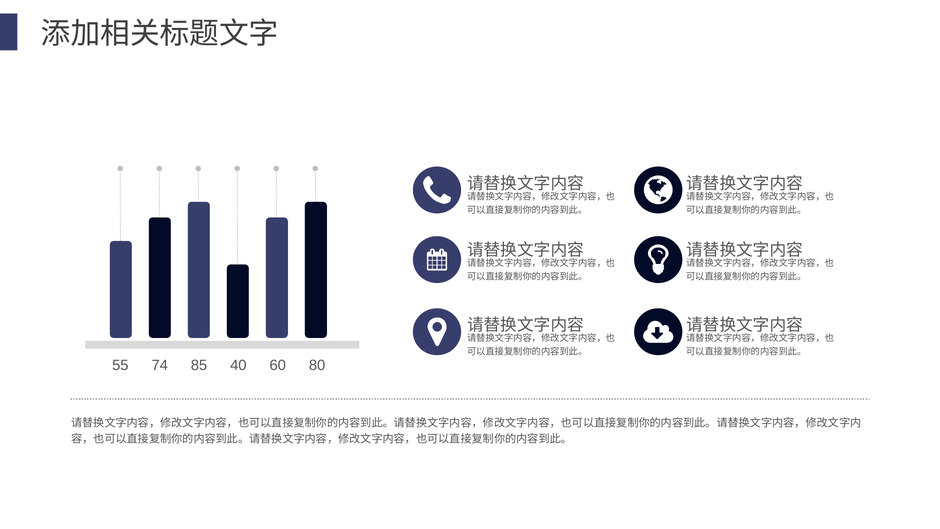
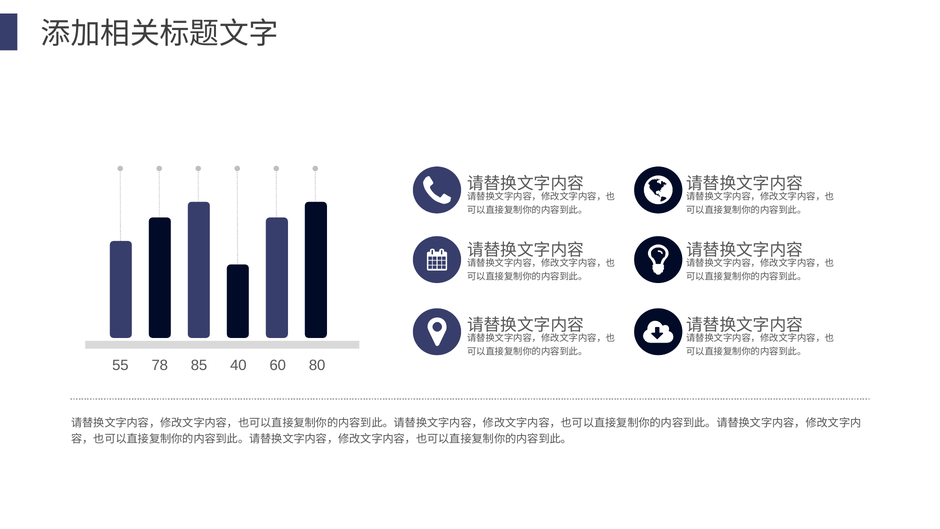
74: 74 -> 78
